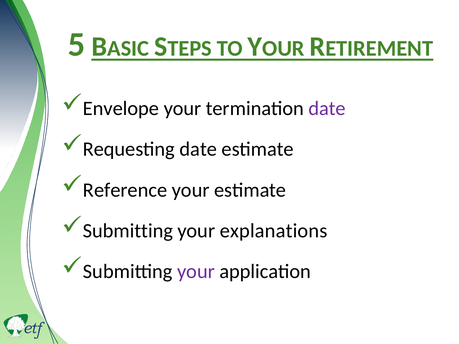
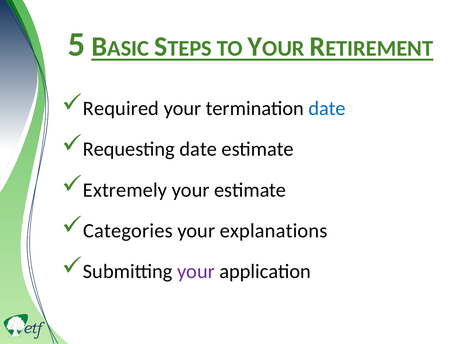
Envelope: Envelope -> Required
date at (327, 109) colour: purple -> blue
Reference: Reference -> Extremely
Submitting at (128, 231): Submitting -> Categories
